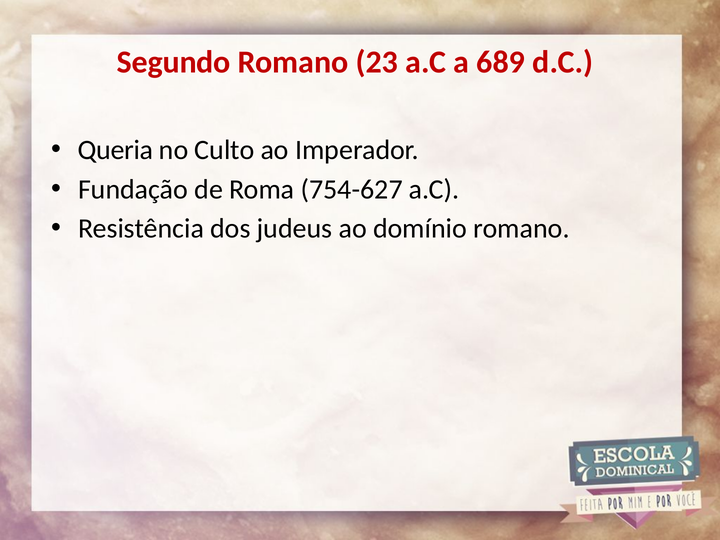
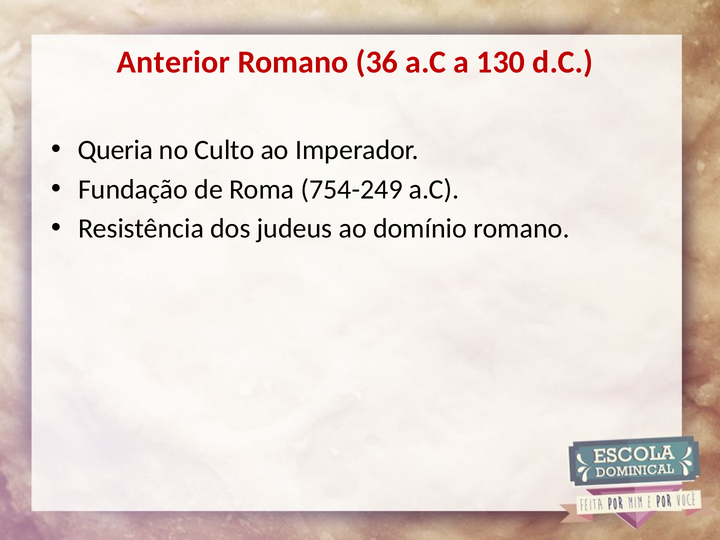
Segundo: Segundo -> Anterior
23: 23 -> 36
689: 689 -> 130
754-627: 754-627 -> 754-249
